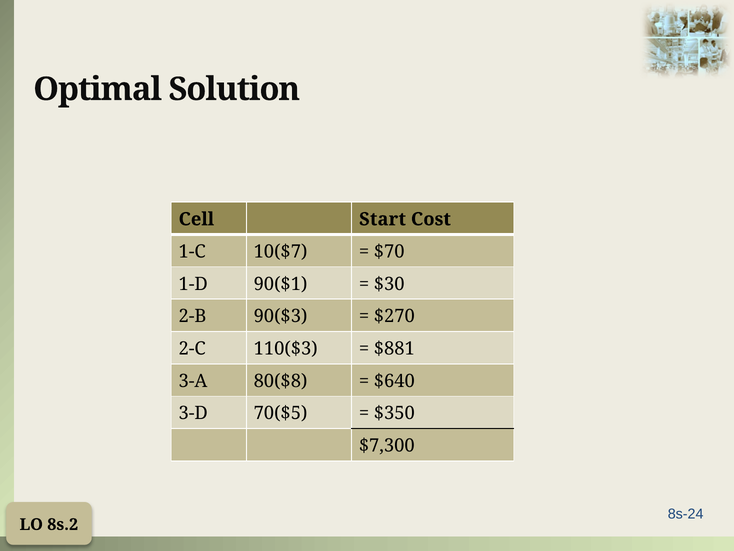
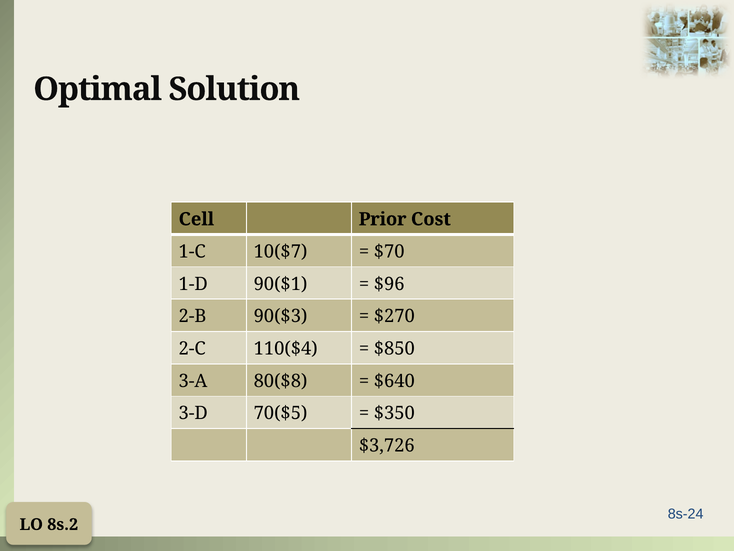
Start: Start -> Prior
$30: $30 -> $96
110($3: 110($3 -> 110($4
$881: $881 -> $850
$7,300: $7,300 -> $3,726
